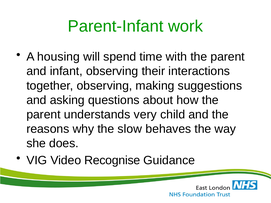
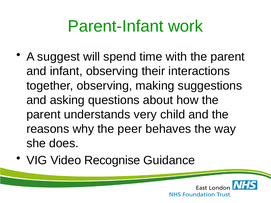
housing: housing -> suggest
slow: slow -> peer
